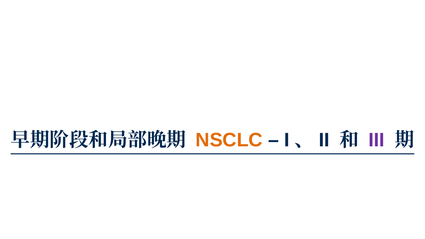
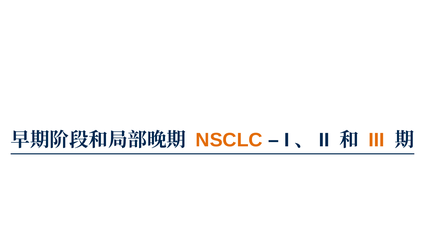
III colour: purple -> orange
